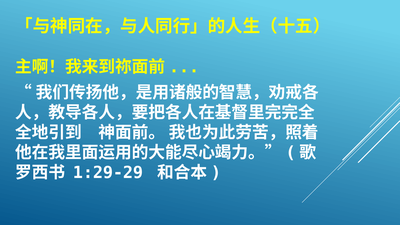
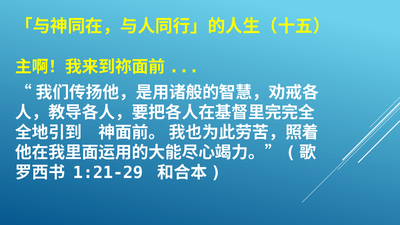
1:29-29: 1:29-29 -> 1:21-29
